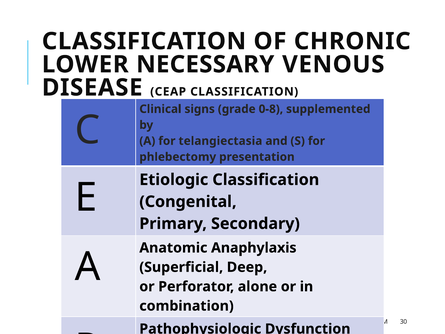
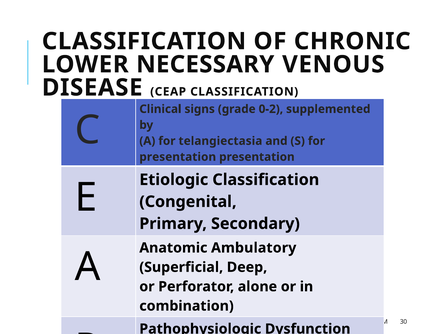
0-8: 0-8 -> 0-2
phlebectomy at (178, 157): phlebectomy -> presentation
Anaphylaxis: Anaphylaxis -> Ambulatory
